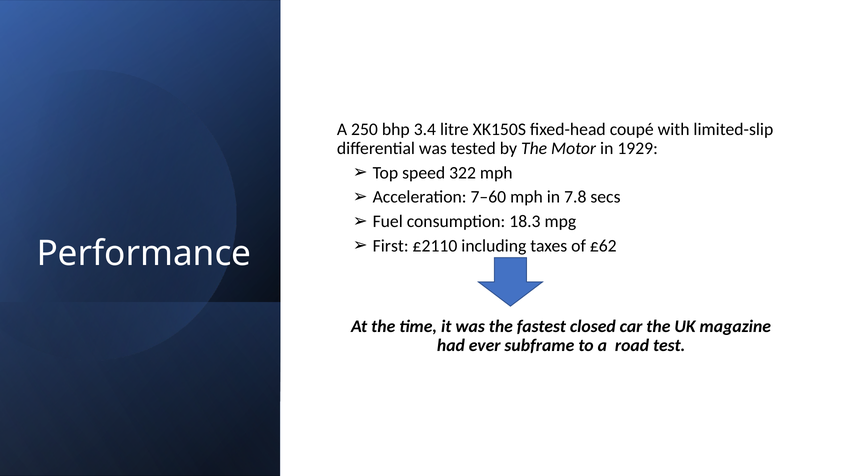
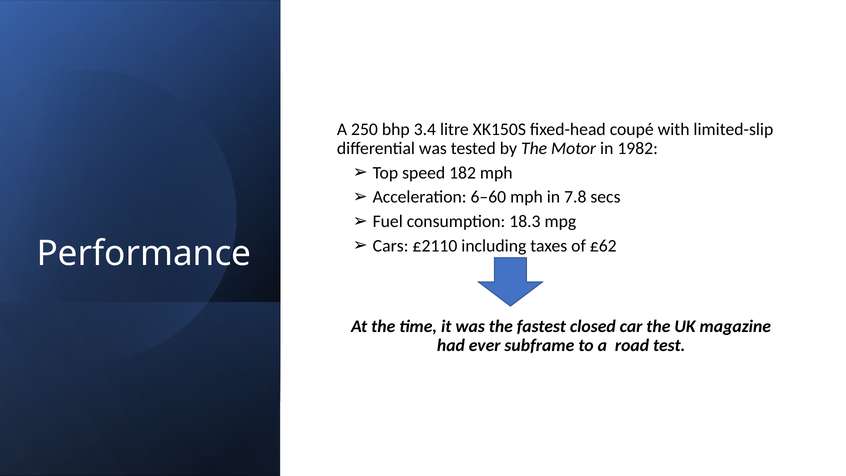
1929: 1929 -> 1982
322: 322 -> 182
7–60: 7–60 -> 6–60
First: First -> Cars
